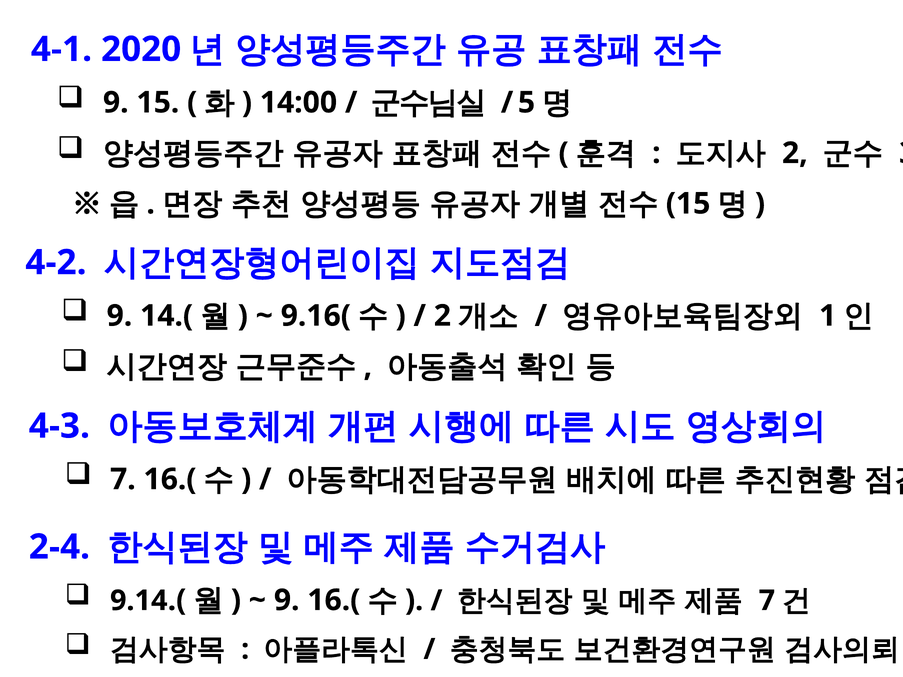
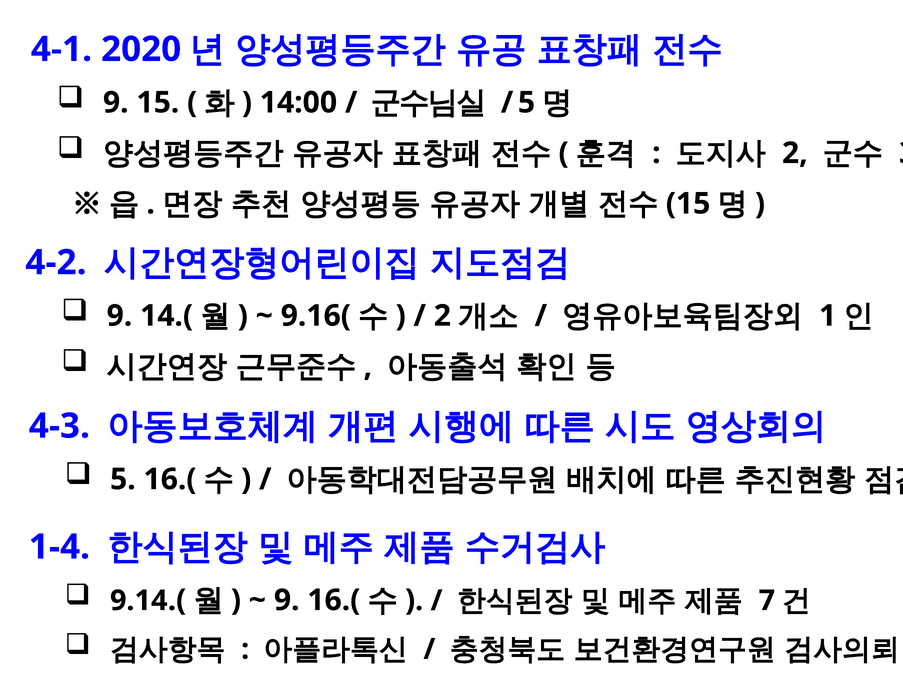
7 at (123, 479): 7 -> 5
2-4: 2-4 -> 1-4
